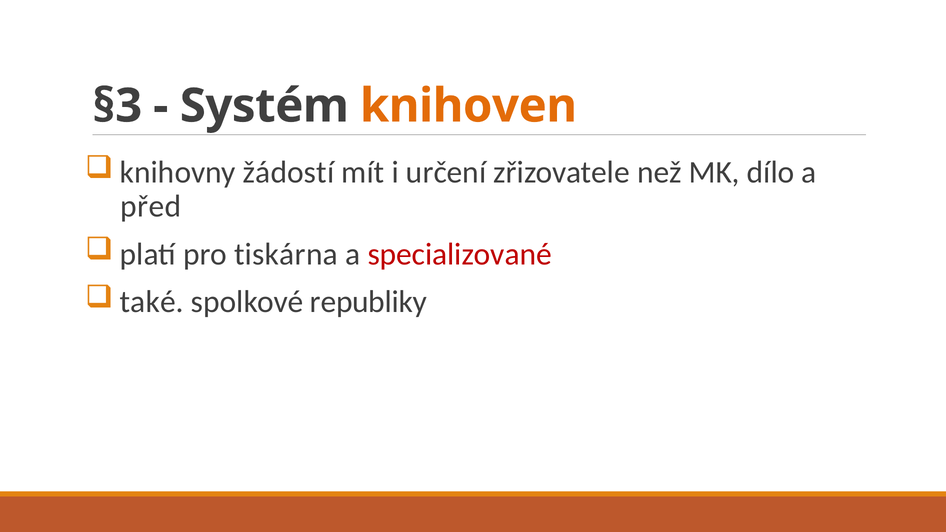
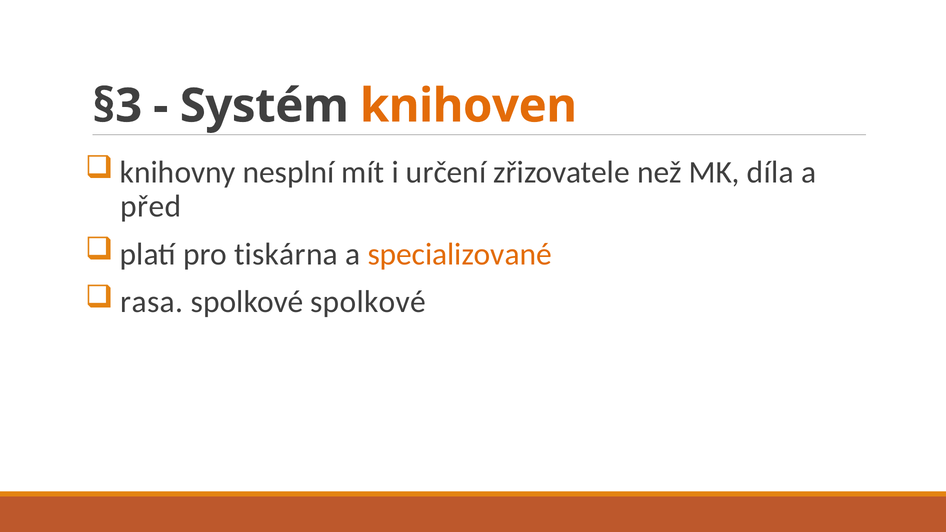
žádostí: žádostí -> nesplní
dílo: dílo -> díla
specializované colour: red -> orange
také: také -> rasa
spolkové republiky: republiky -> spolkové
